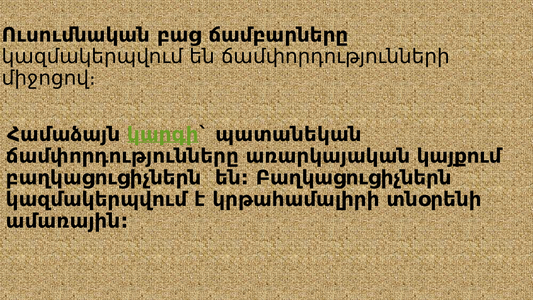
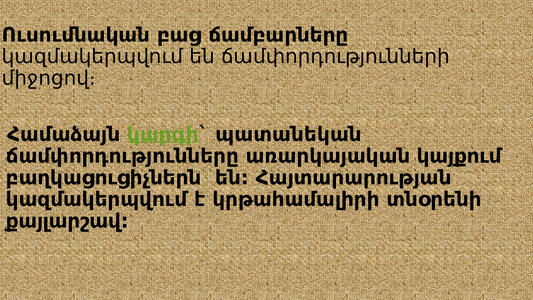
են Բաղկացուցիչներն: Բաղկացուցիչներն -> Հայտարարության
ամառային: ամառային -> քայլարշավ
